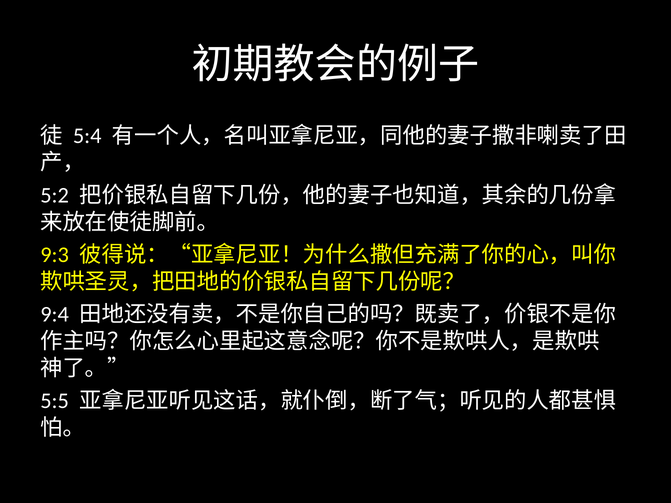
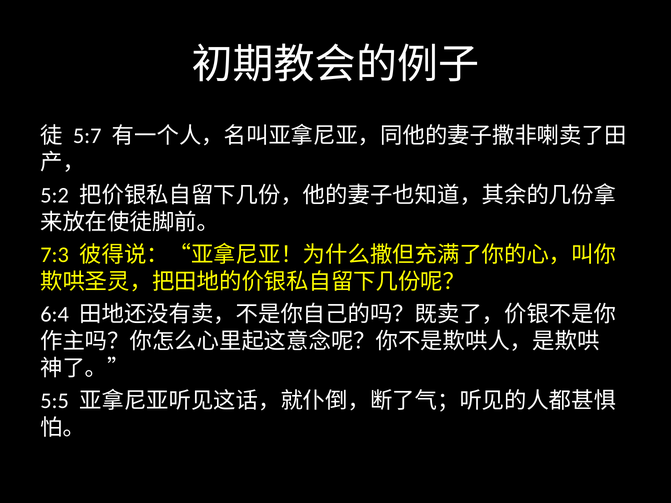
5:4: 5:4 -> 5:7
9:3: 9:3 -> 7:3
9:4: 9:4 -> 6:4
